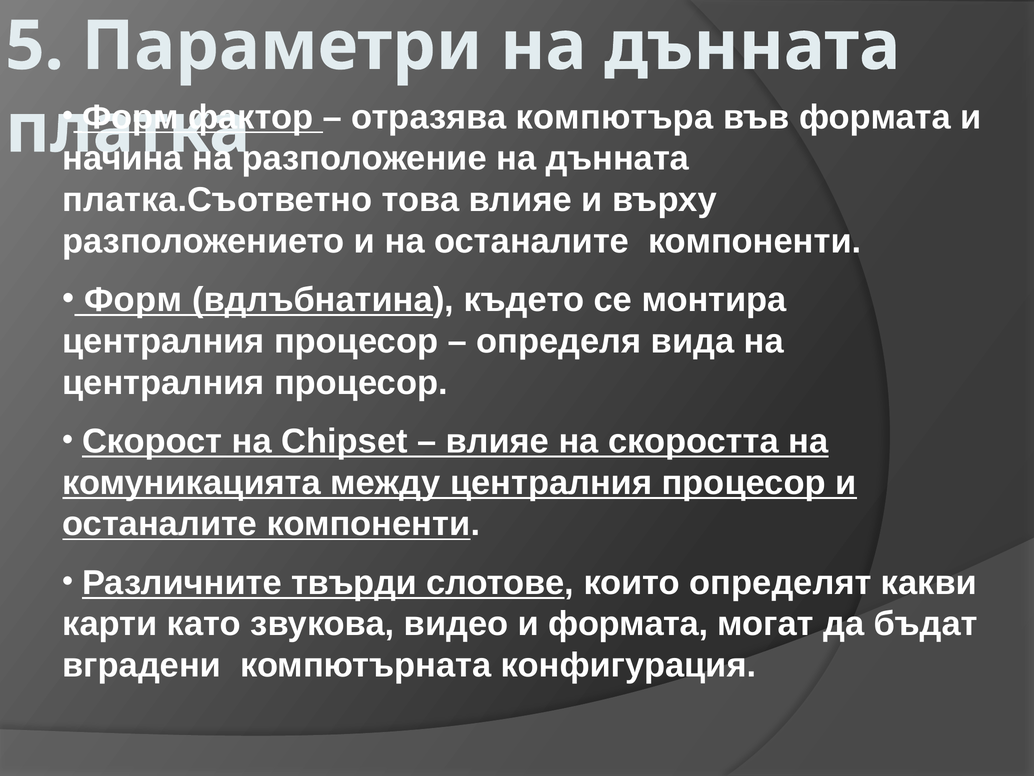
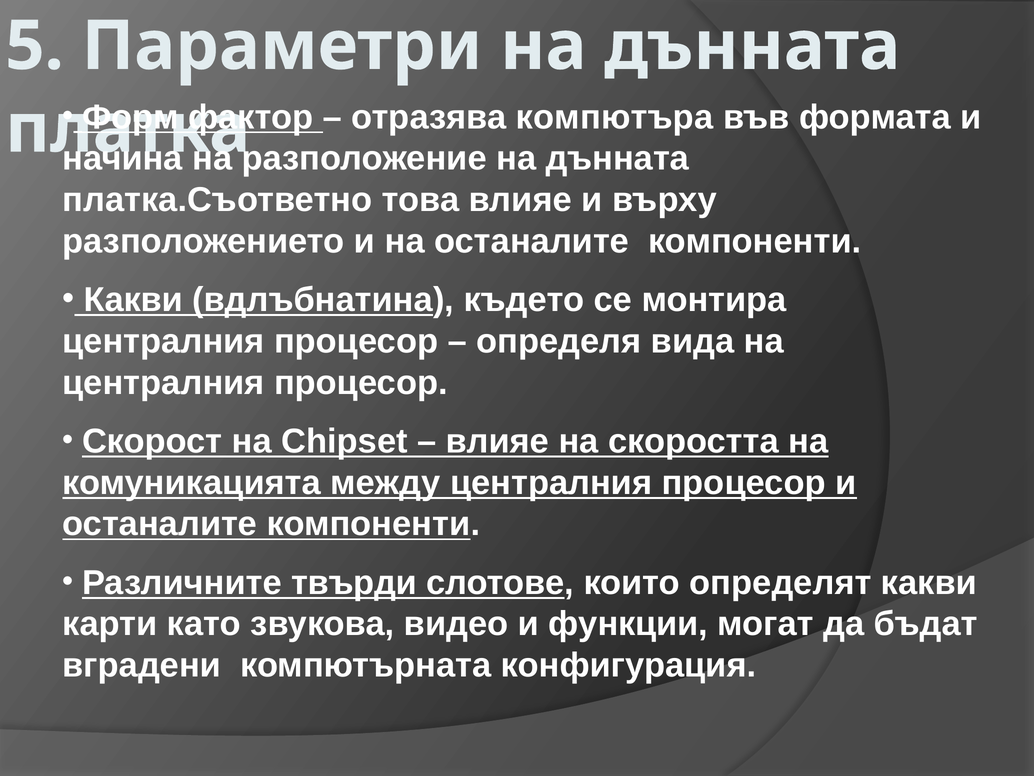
Форм at (133, 300): Форм -> Какви
и формата: формата -> функции
